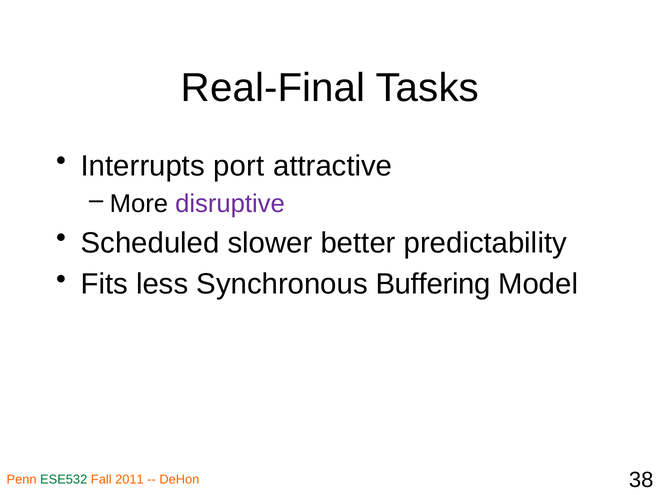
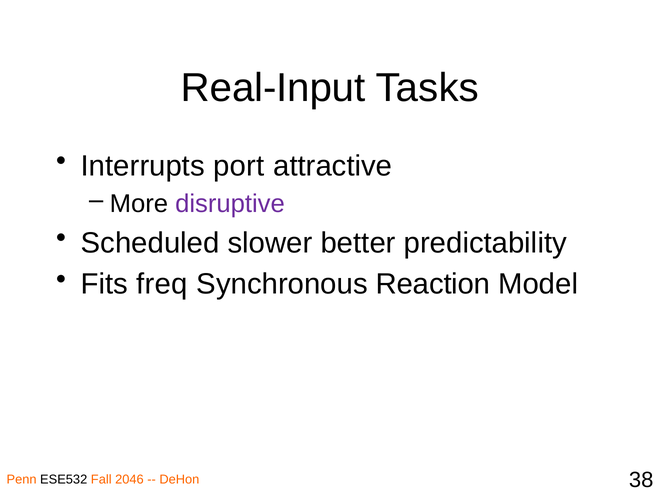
Real-Final: Real-Final -> Real-Input
less: less -> freq
Buffering: Buffering -> Reaction
ESE532 colour: green -> black
2011: 2011 -> 2046
